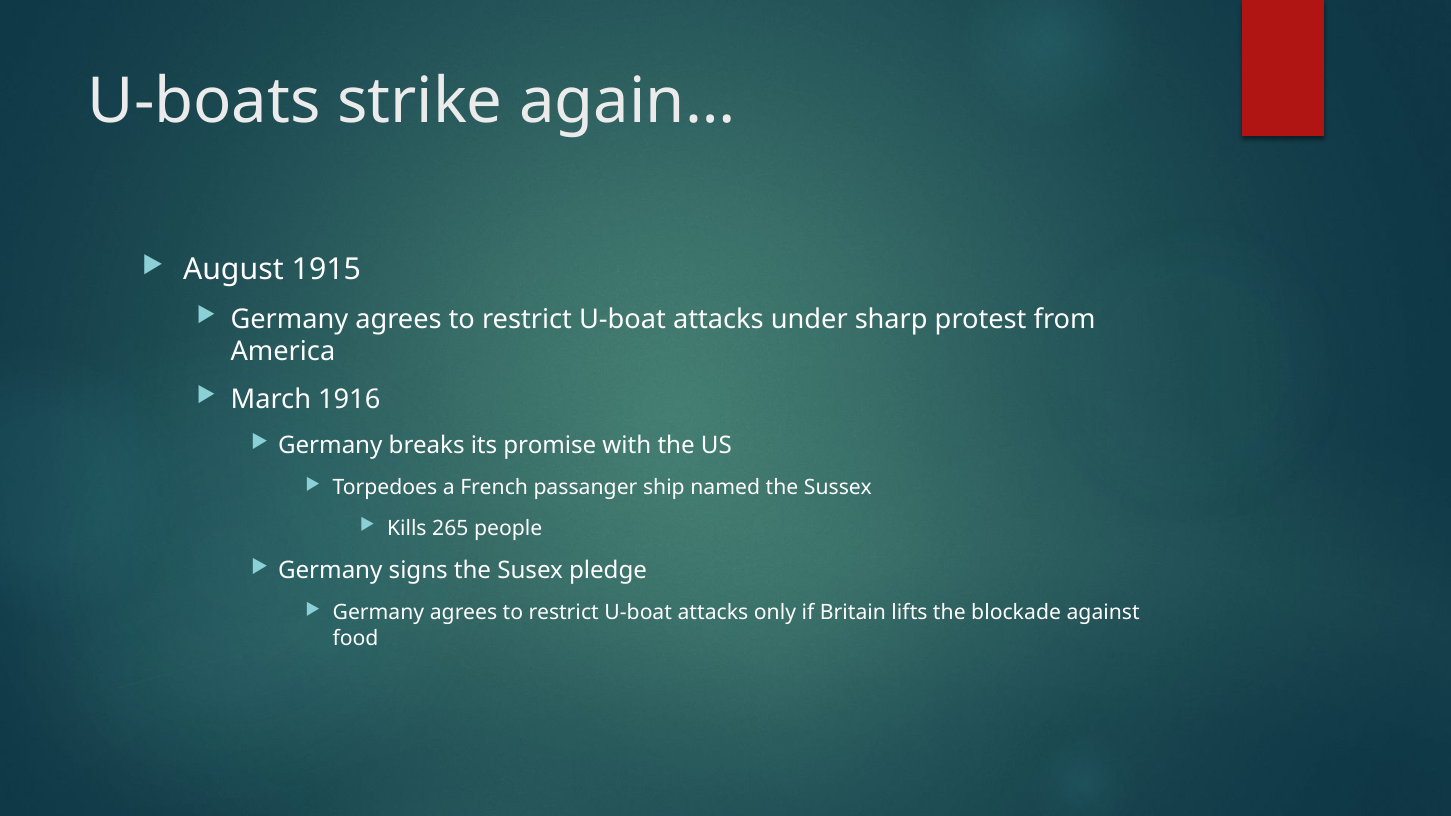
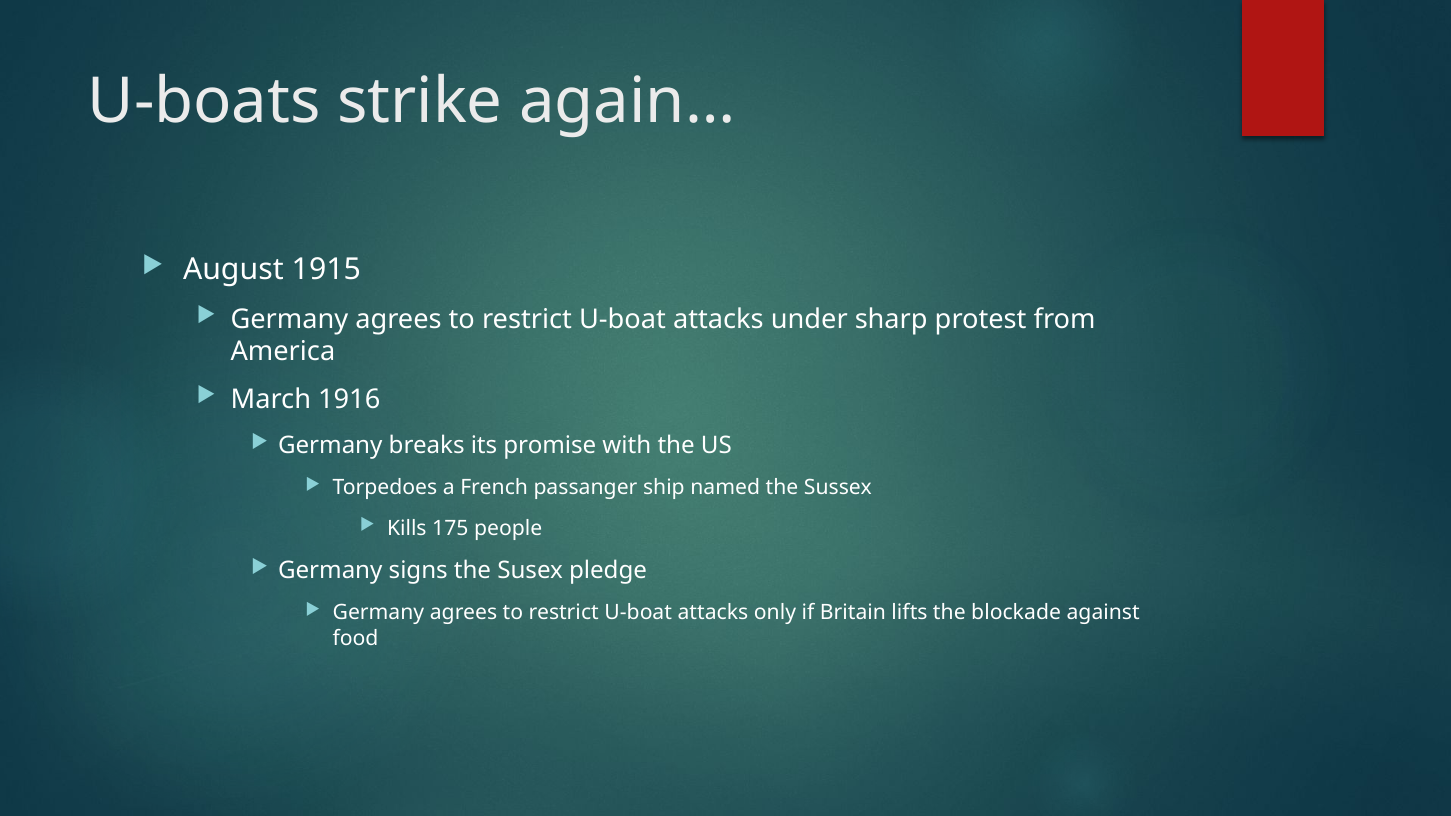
265: 265 -> 175
